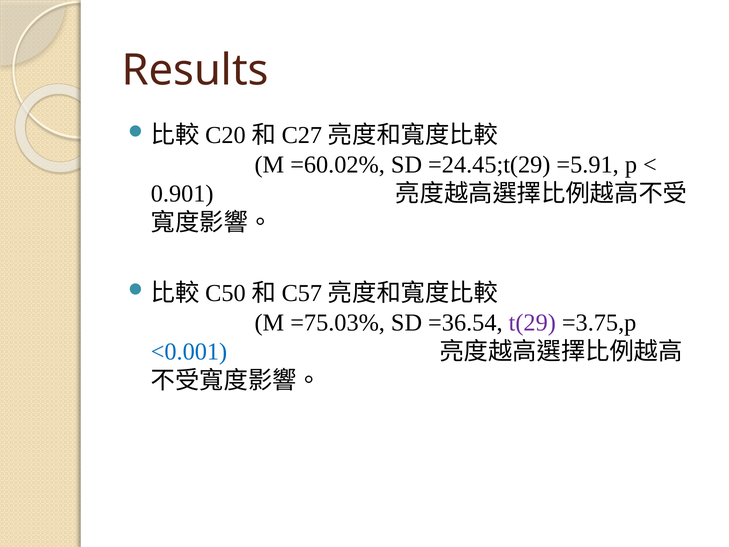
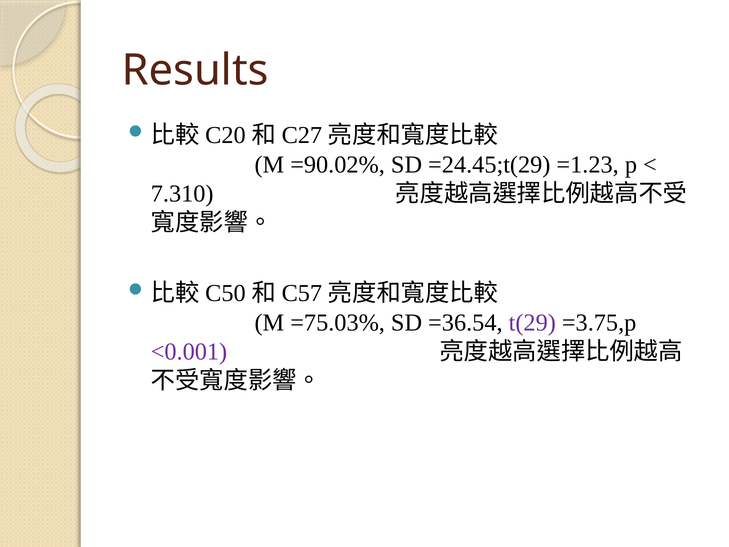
=60.02%: =60.02% -> =90.02%
=5.91: =5.91 -> =1.23
0.901: 0.901 -> 7.310
<0.001 colour: blue -> purple
